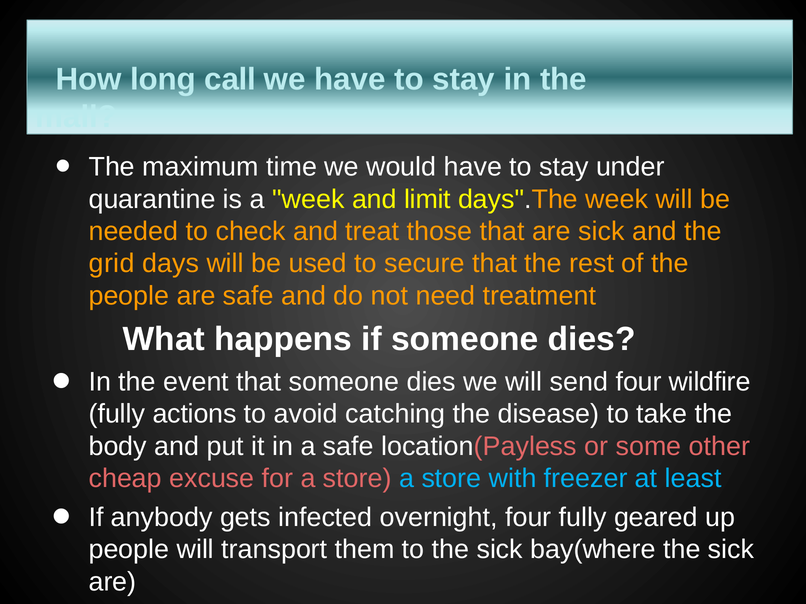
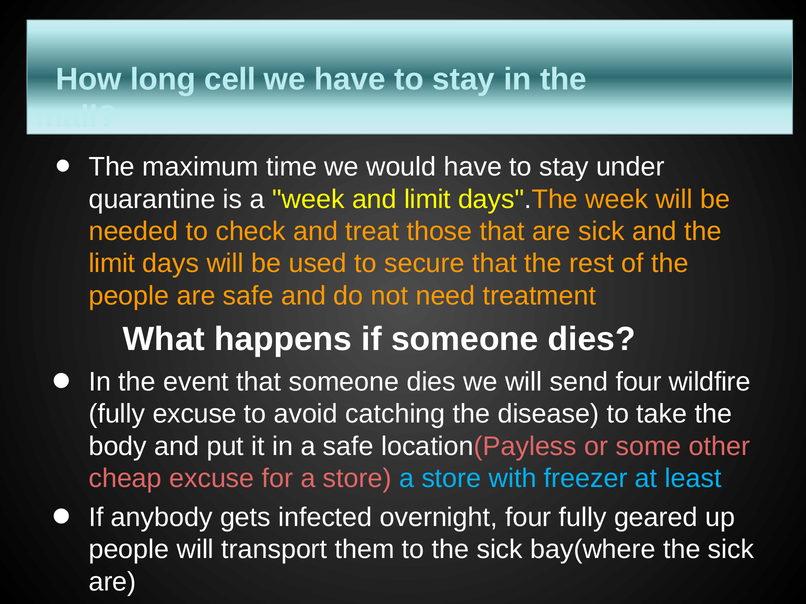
call: call -> cell
grid at (112, 264): grid -> limit
fully actions: actions -> excuse
